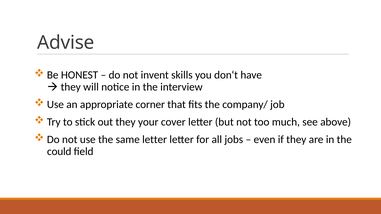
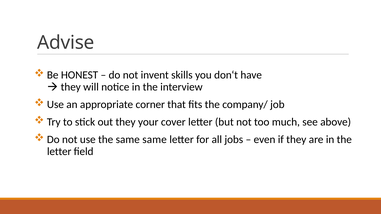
same letter: letter -> same
could at (59, 152): could -> letter
